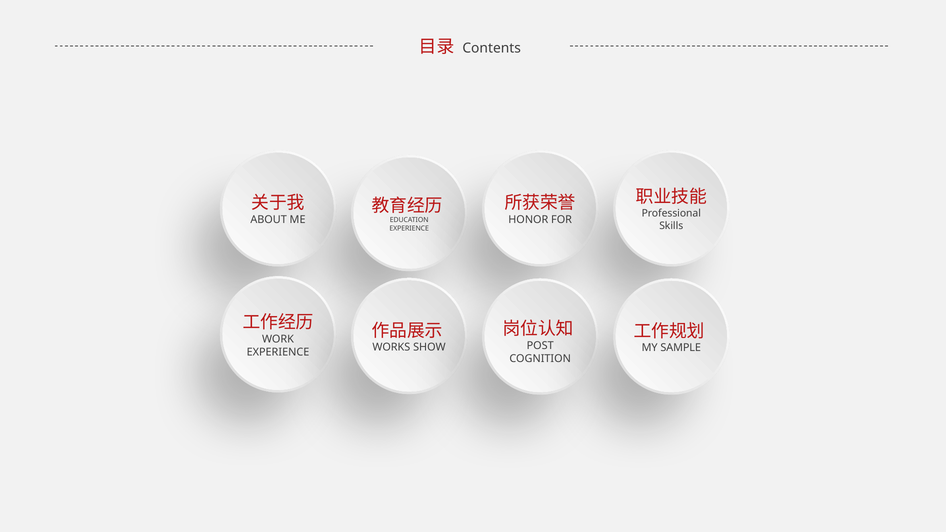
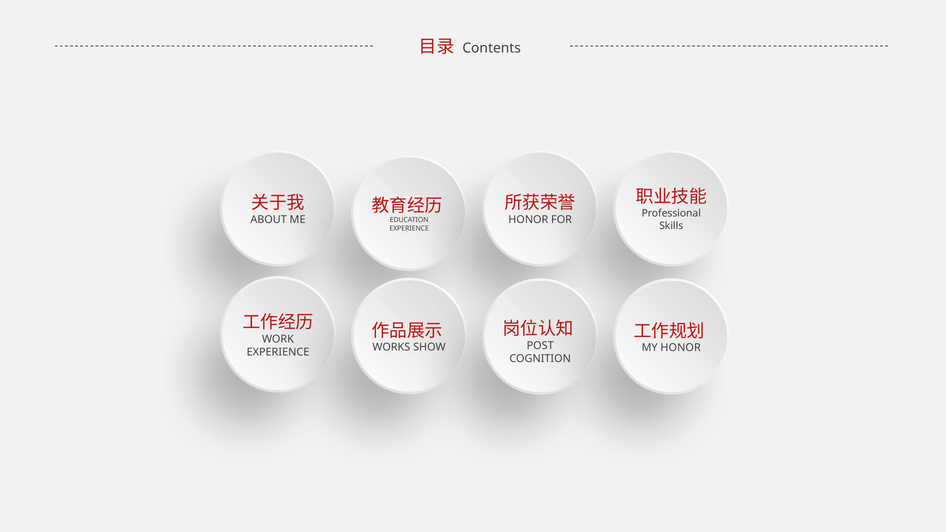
SAMPLE at (681, 348): SAMPLE -> HONOR
